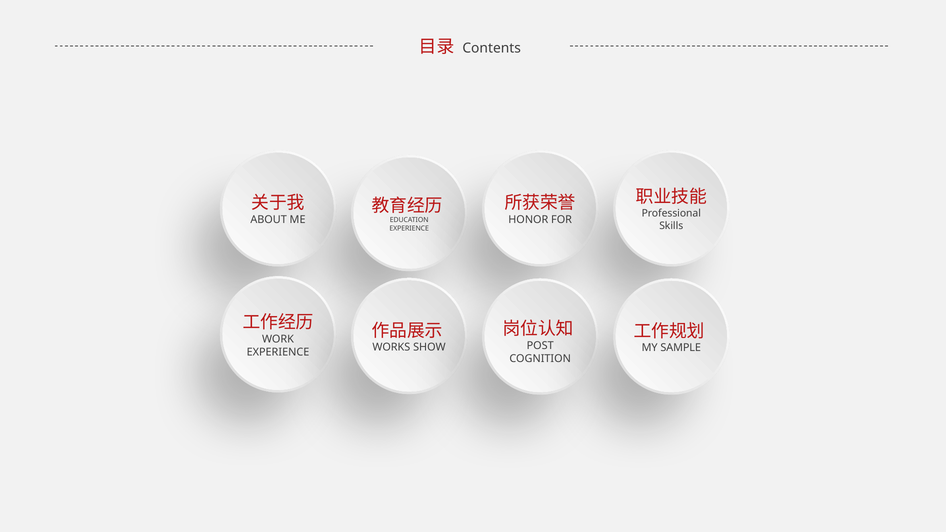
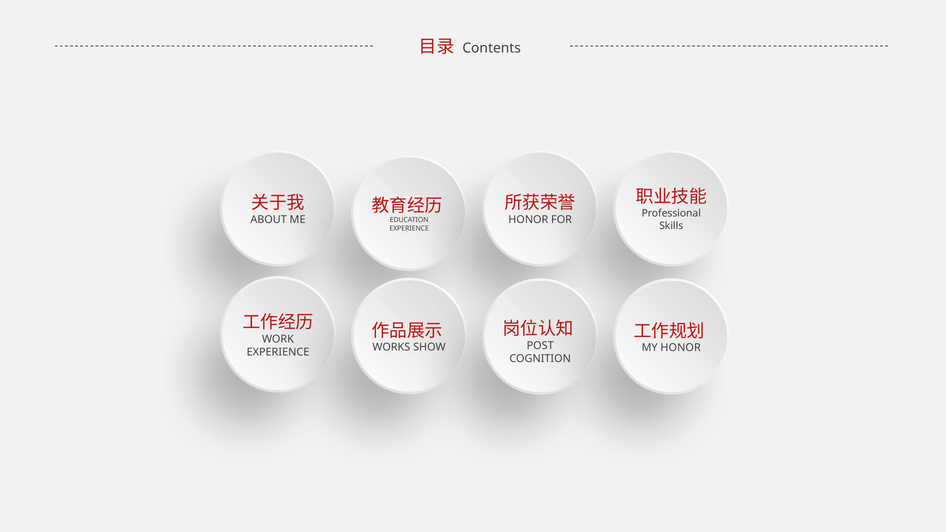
SAMPLE at (681, 348): SAMPLE -> HONOR
